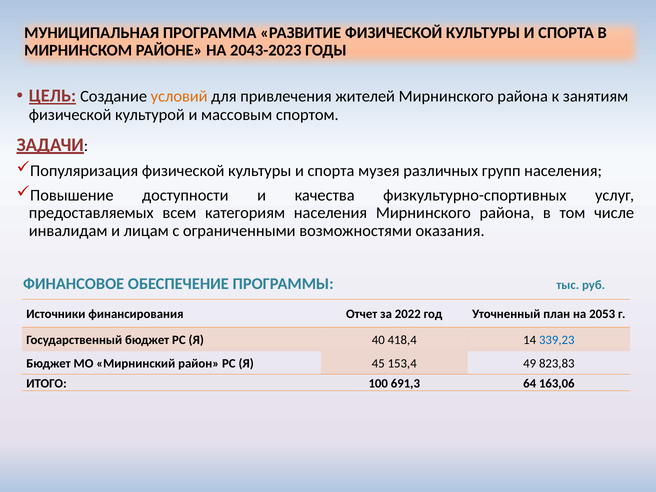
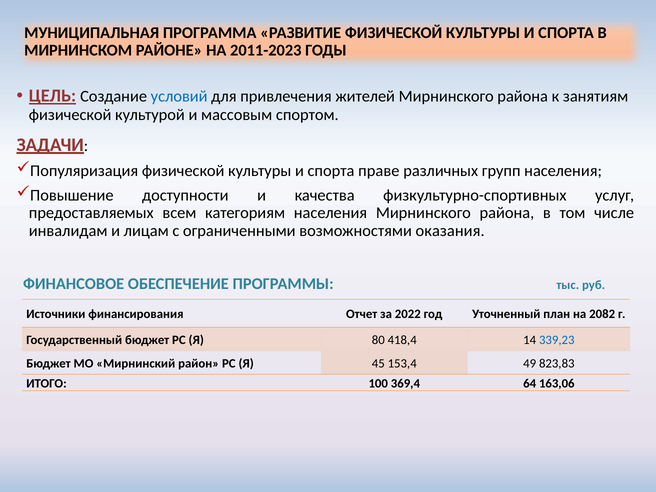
2043-2023: 2043-2023 -> 2011-2023
условий colour: orange -> blue
музея: музея -> праве
2053: 2053 -> 2082
40: 40 -> 80
691,3: 691,3 -> 369,4
